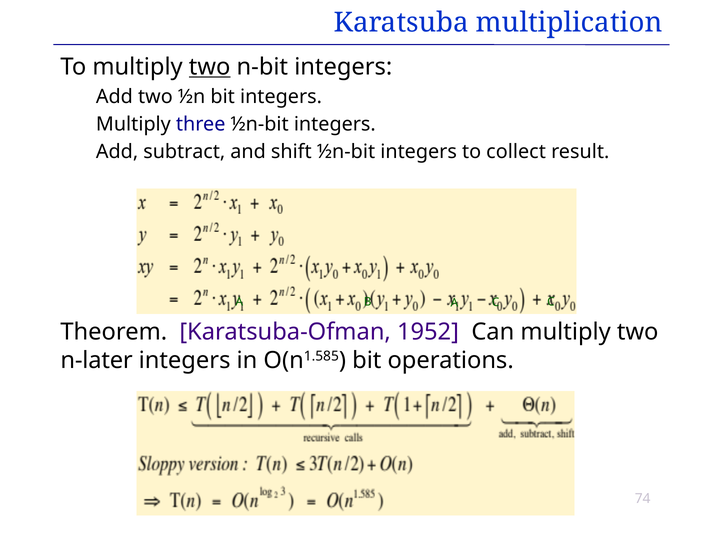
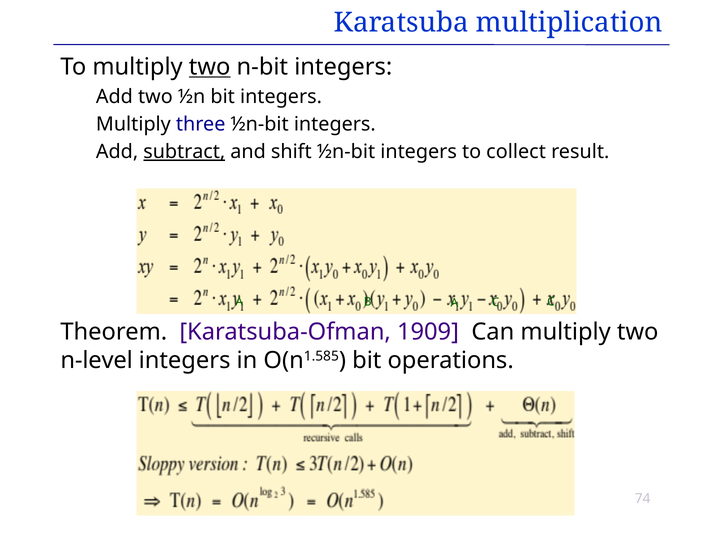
subtract underline: none -> present
1952: 1952 -> 1909
n-later: n-later -> n-level
